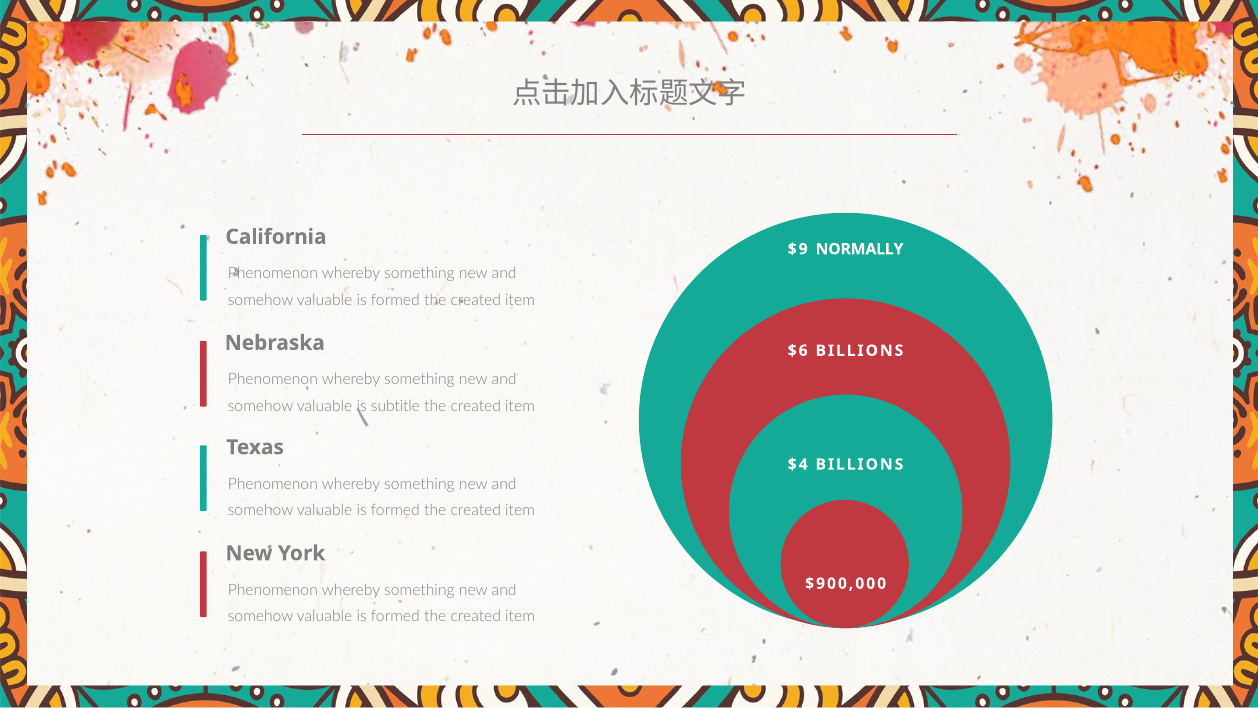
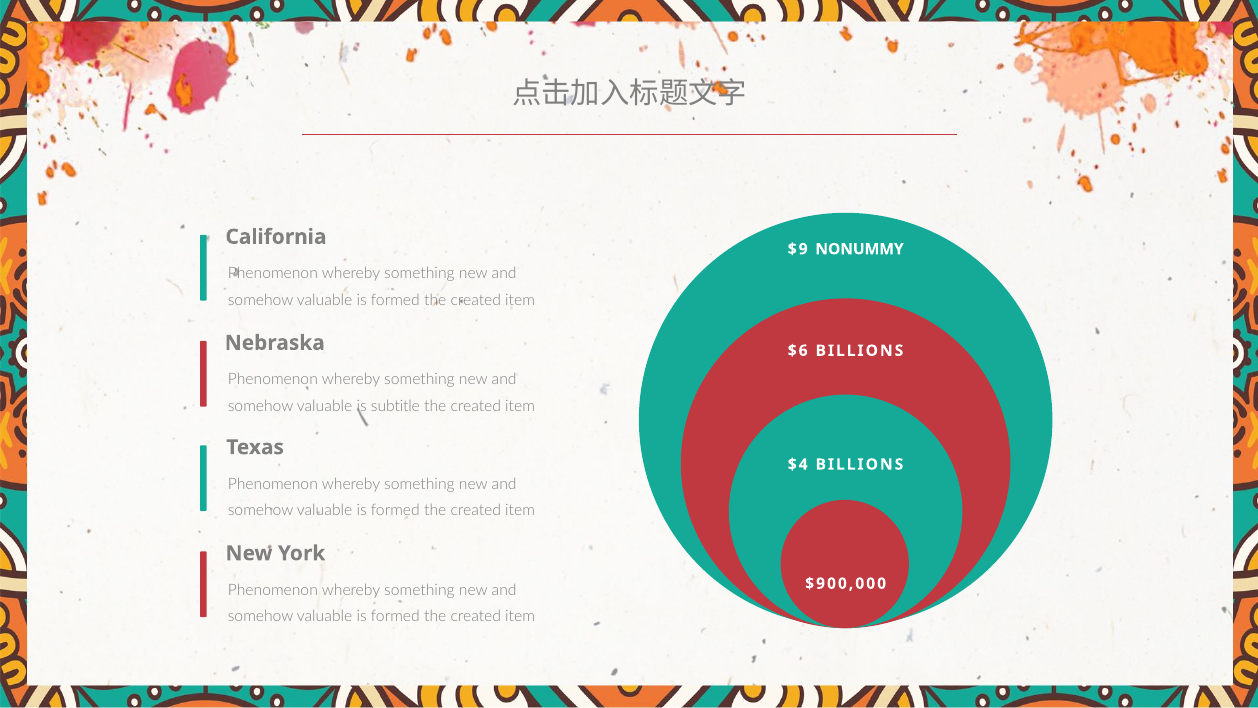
NORMALLY: NORMALLY -> NONUMMY
